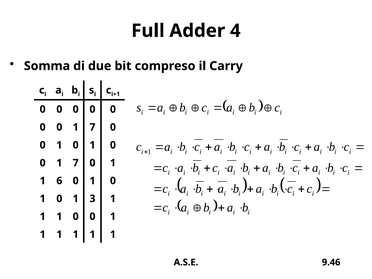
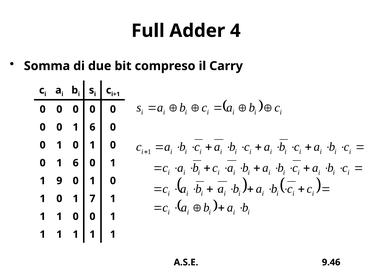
7 at (92, 127): 7 -> 6
7 at (76, 163): 7 -> 6
6: 6 -> 9
3: 3 -> 7
